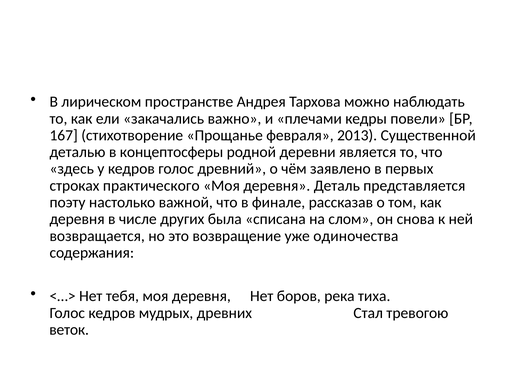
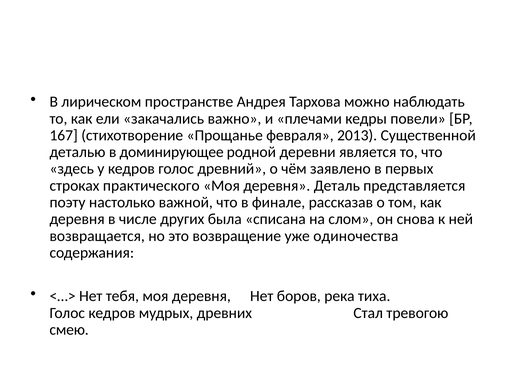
концептосферы: концептосферы -> доминирующее
веток: веток -> смею
